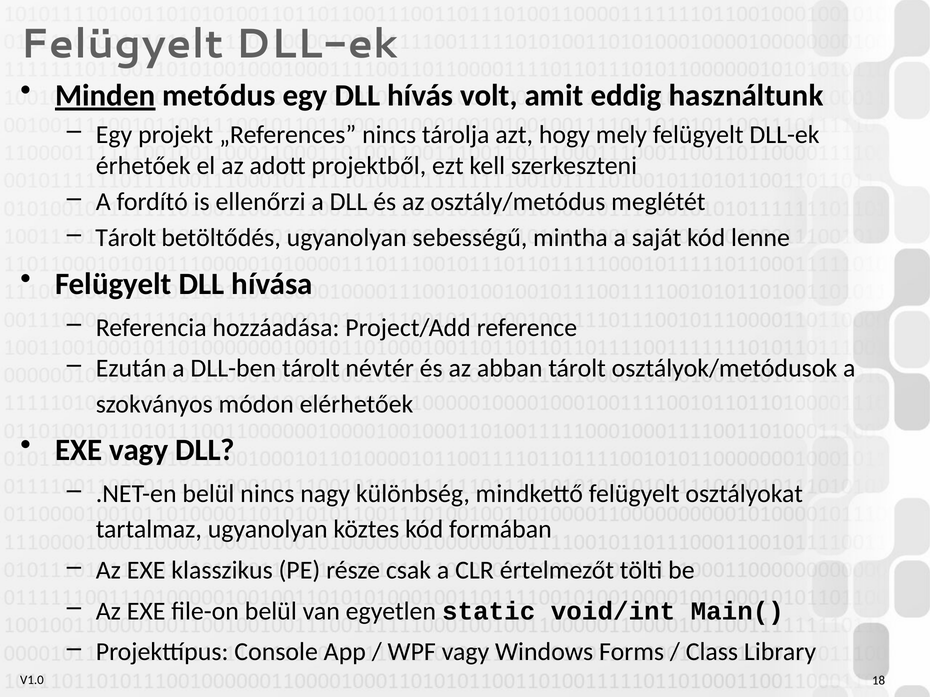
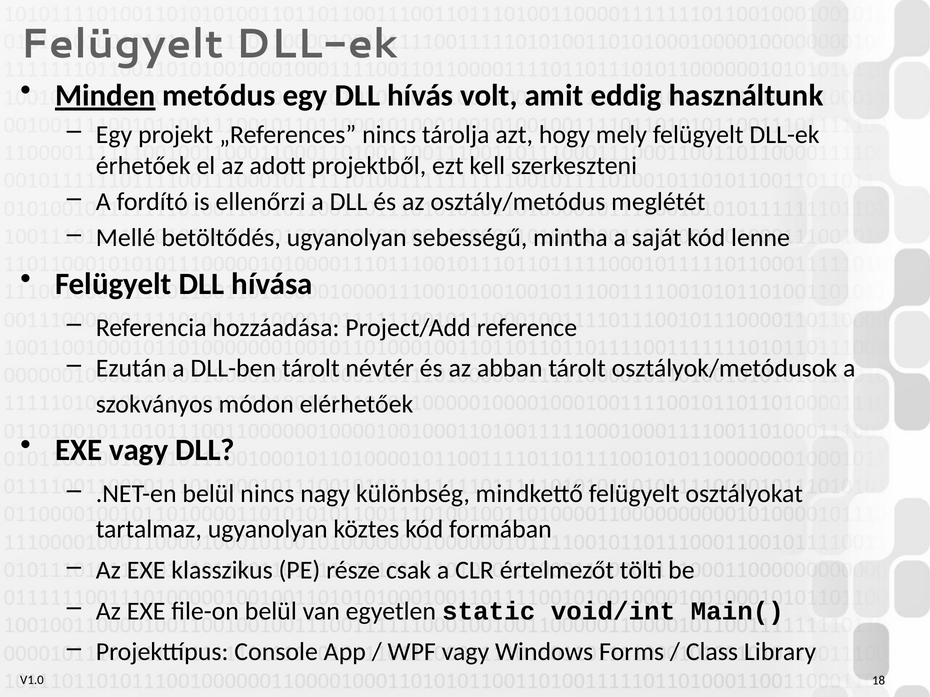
Tárolt at (126, 238): Tárolt -> Mellé
